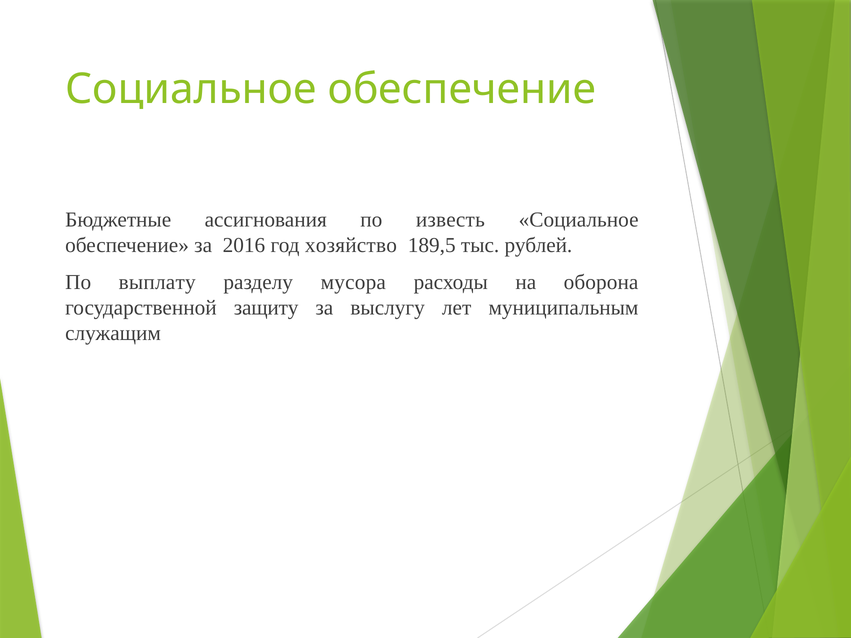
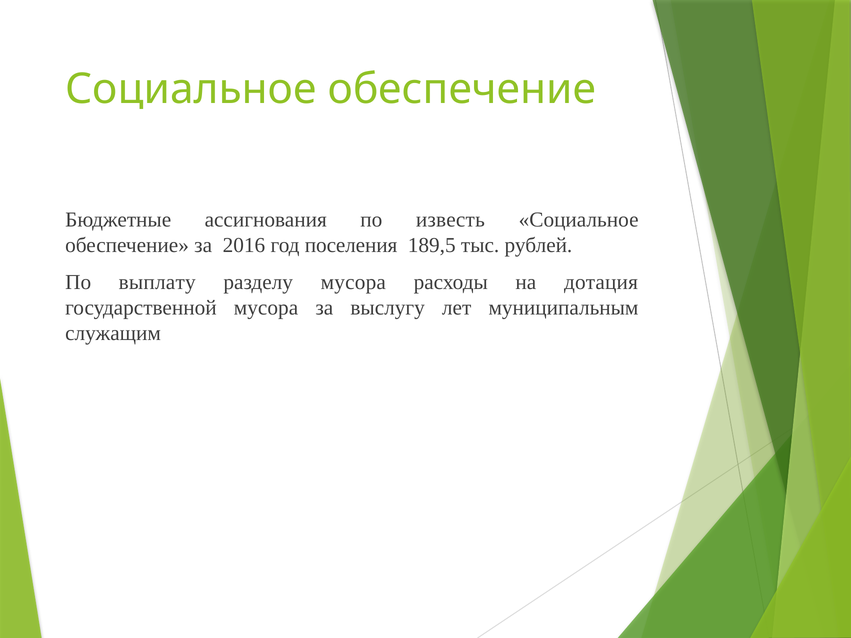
хозяйство: хозяйство -> поселения
оборона: оборона -> дотация
государственной защиту: защиту -> мусора
